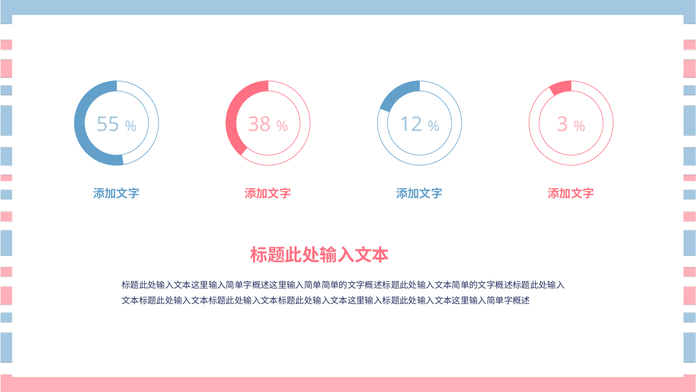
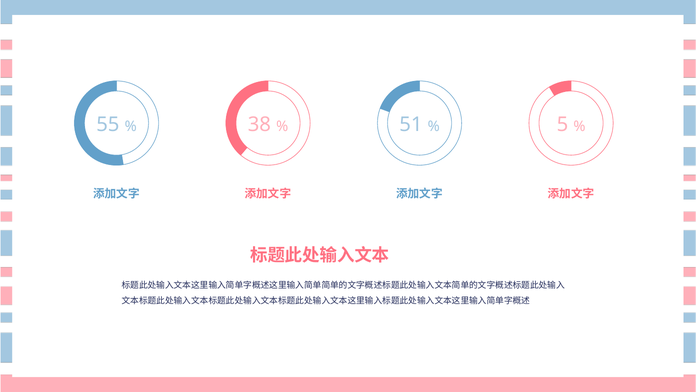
12: 12 -> 51
3: 3 -> 5
